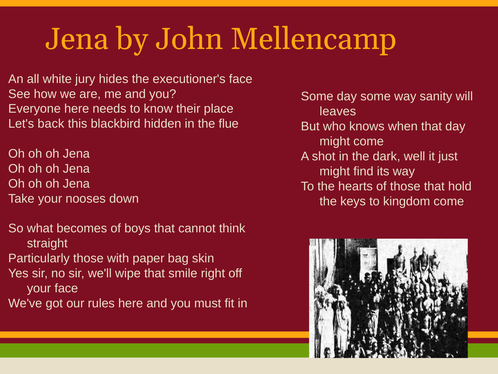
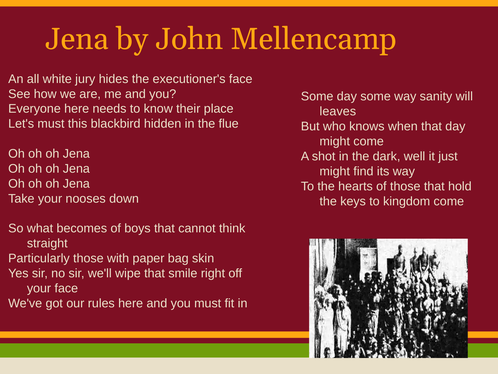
Let's back: back -> must
